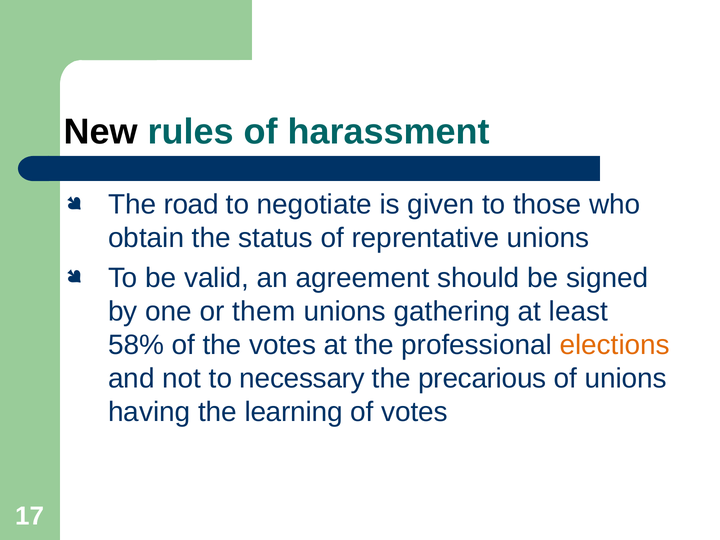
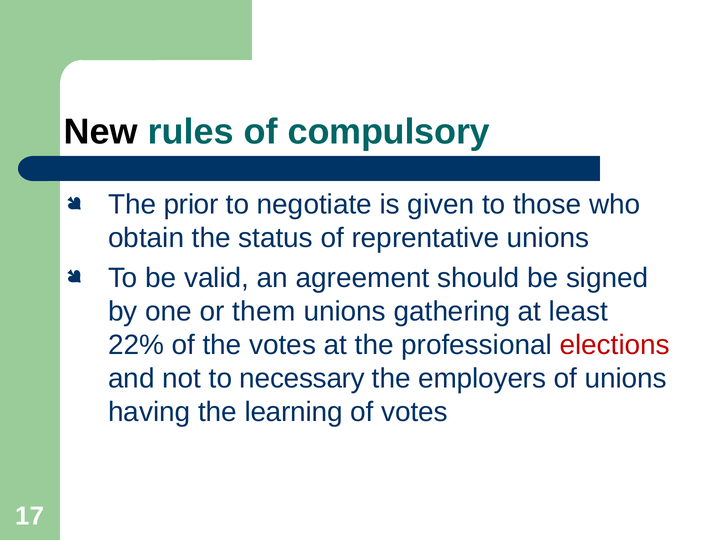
harassment: harassment -> compulsory
road: road -> prior
58%: 58% -> 22%
elections colour: orange -> red
precarious: precarious -> employers
